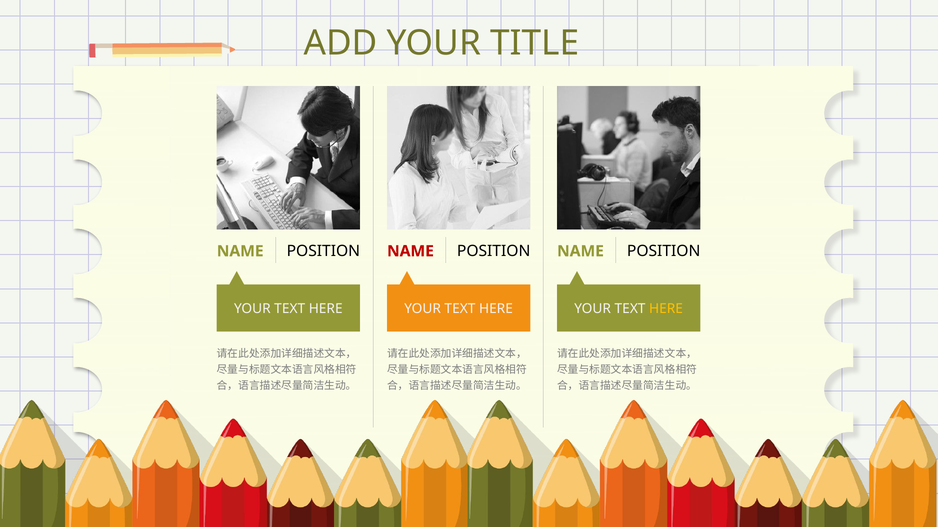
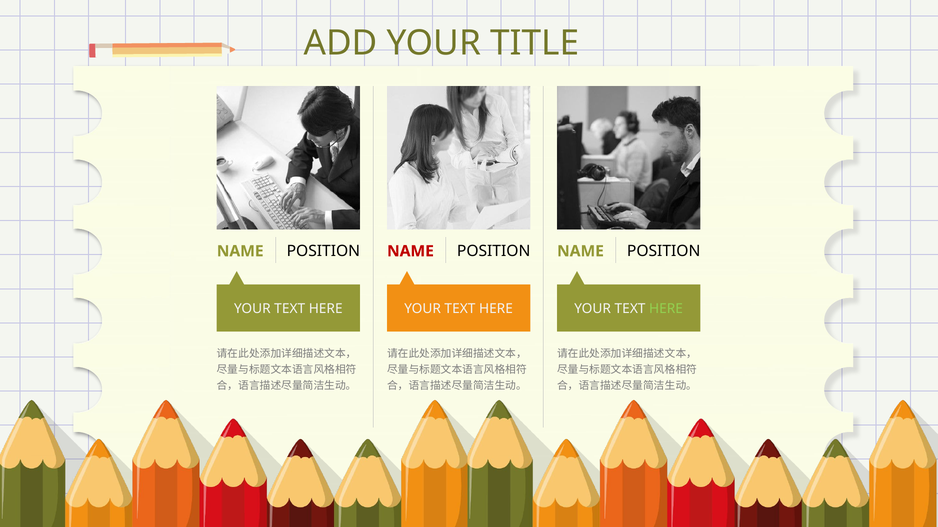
HERE at (666, 309) colour: yellow -> light green
